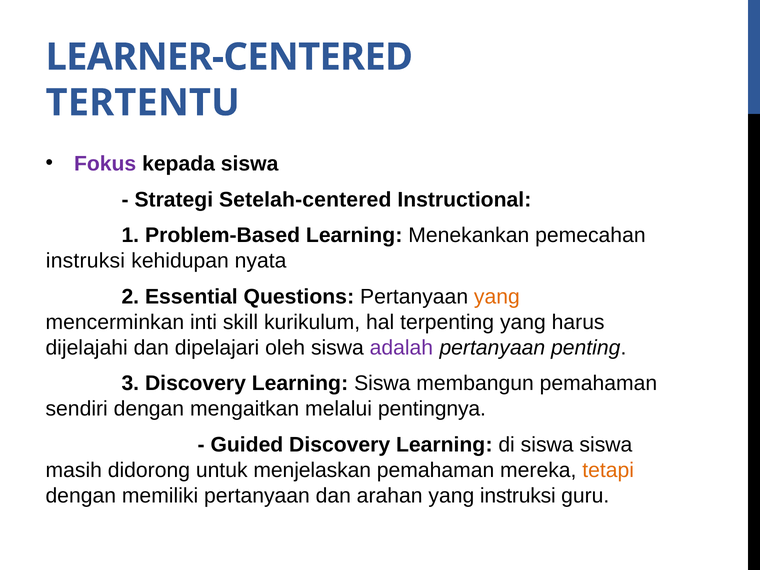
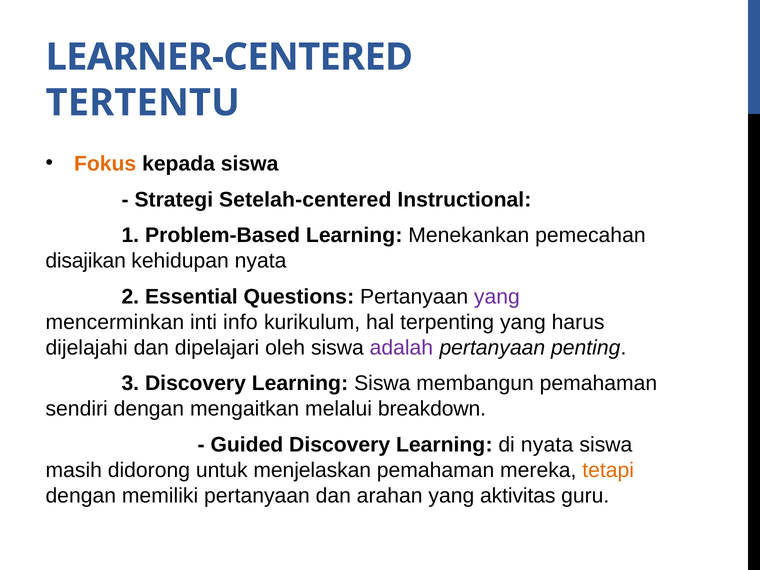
Fokus colour: purple -> orange
instruksi at (85, 261): instruksi -> disajikan
yang at (497, 297) colour: orange -> purple
skill: skill -> info
pentingnya: pentingnya -> breakdown
di siswa: siswa -> nyata
yang instruksi: instruksi -> aktivitas
